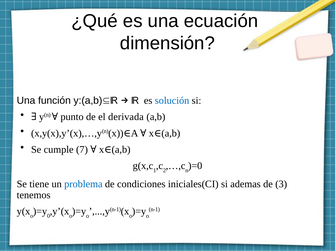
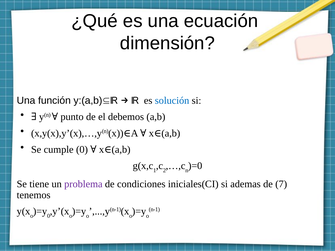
derivada: derivada -> debemos
cumple 7: 7 -> 0
problema colour: blue -> purple
3: 3 -> 7
